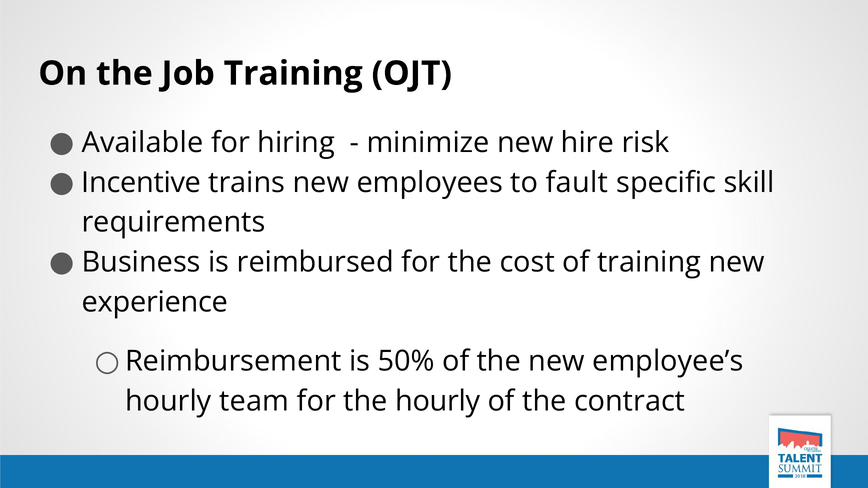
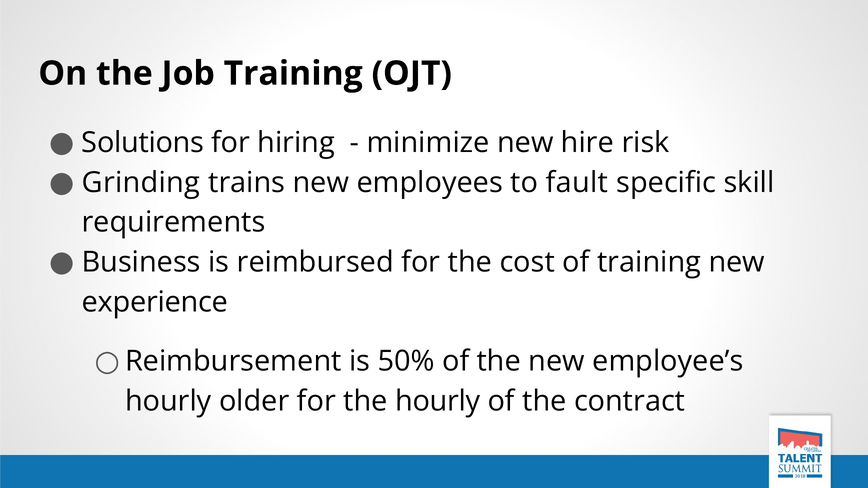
Available: Available -> Solutions
Incentive: Incentive -> Grinding
team: team -> older
